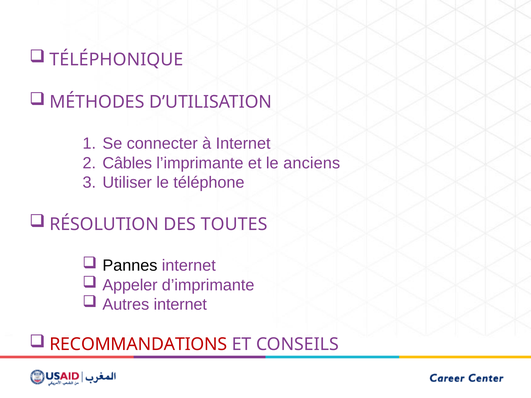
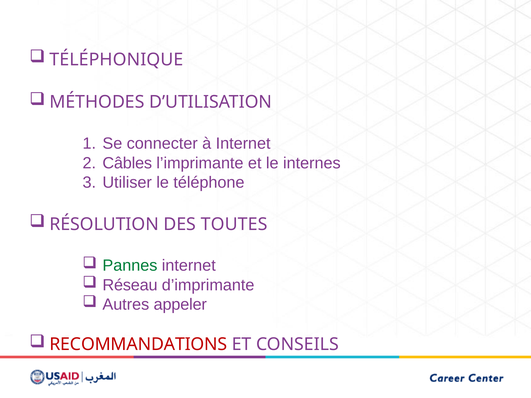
anciens: anciens -> internes
Pannes colour: black -> green
Appeler: Appeler -> Réseau
Autres internet: internet -> appeler
